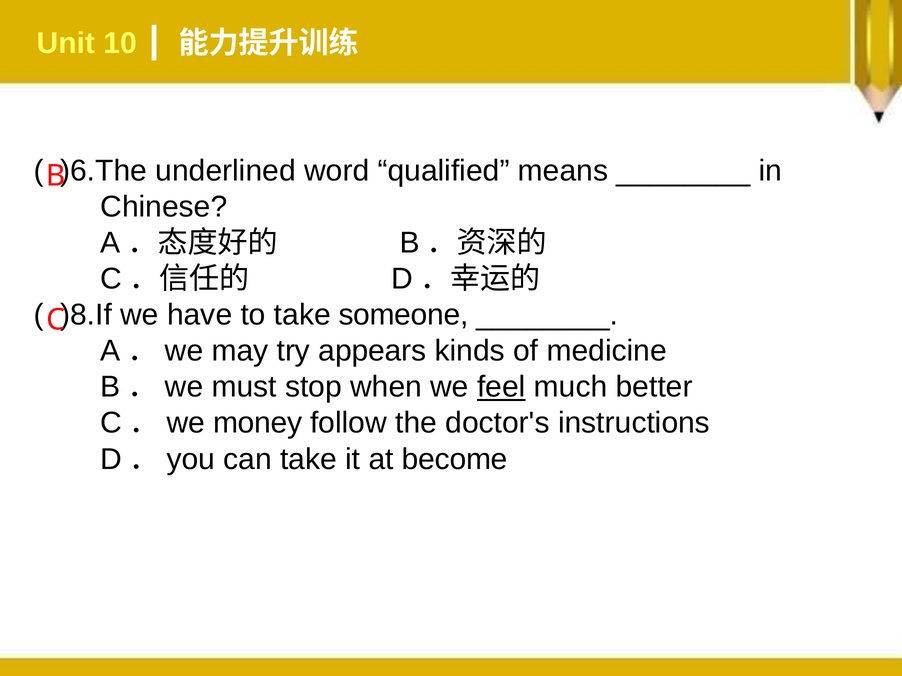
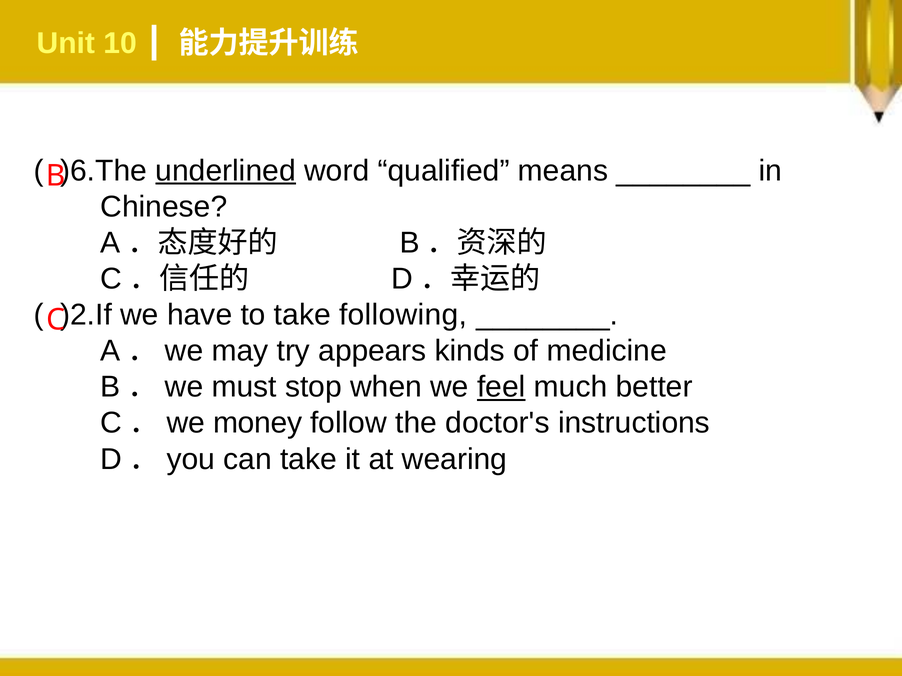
underlined underline: none -> present
)8.If: )8.If -> )2.If
someone: someone -> following
become: become -> wearing
